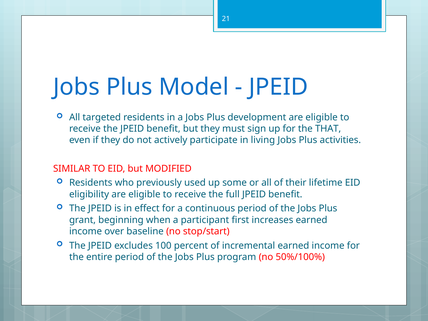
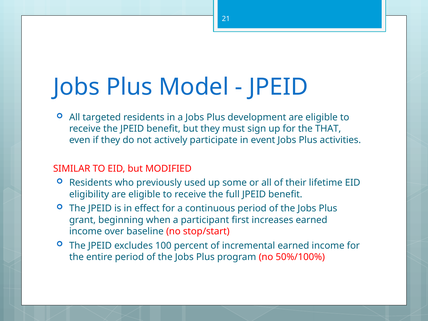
living: living -> event
